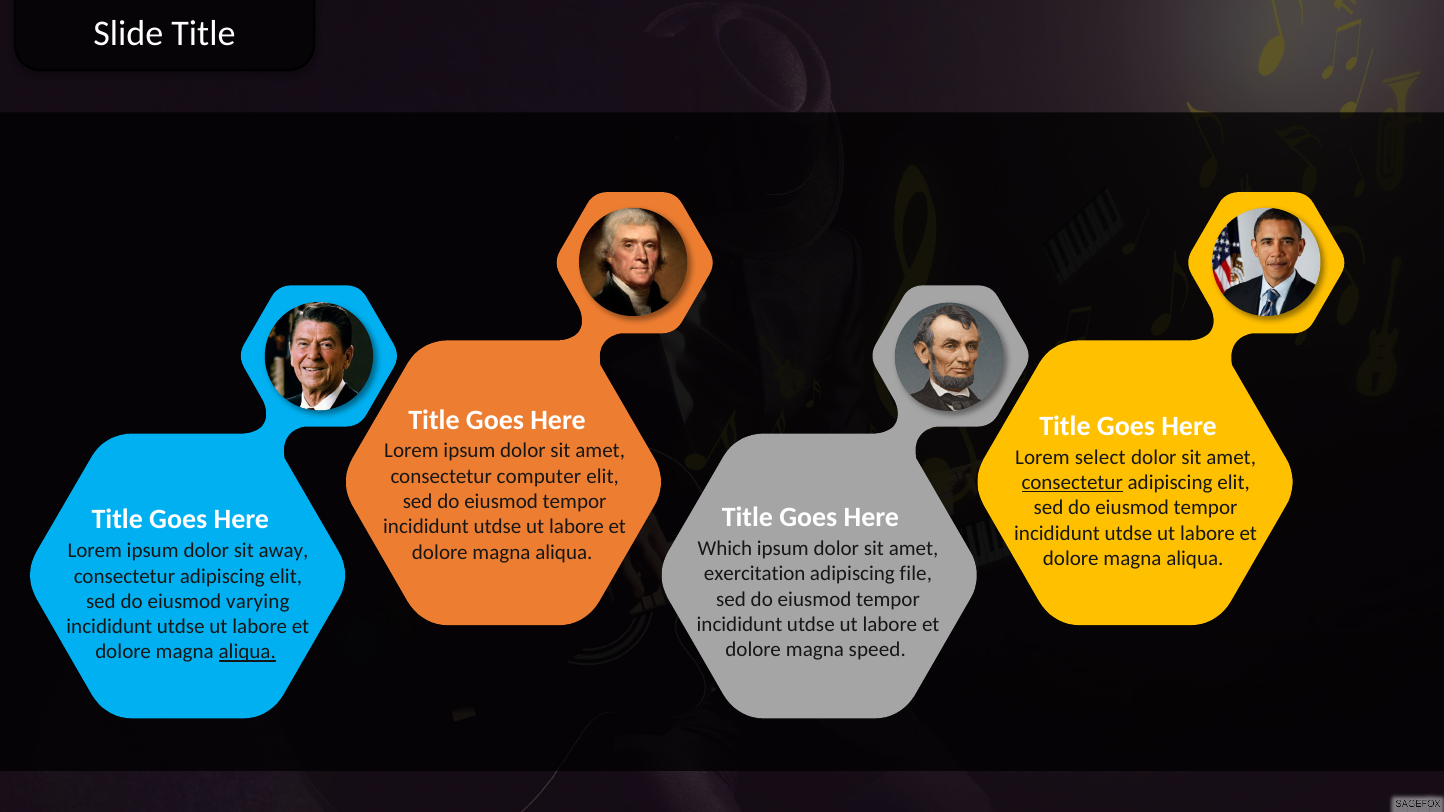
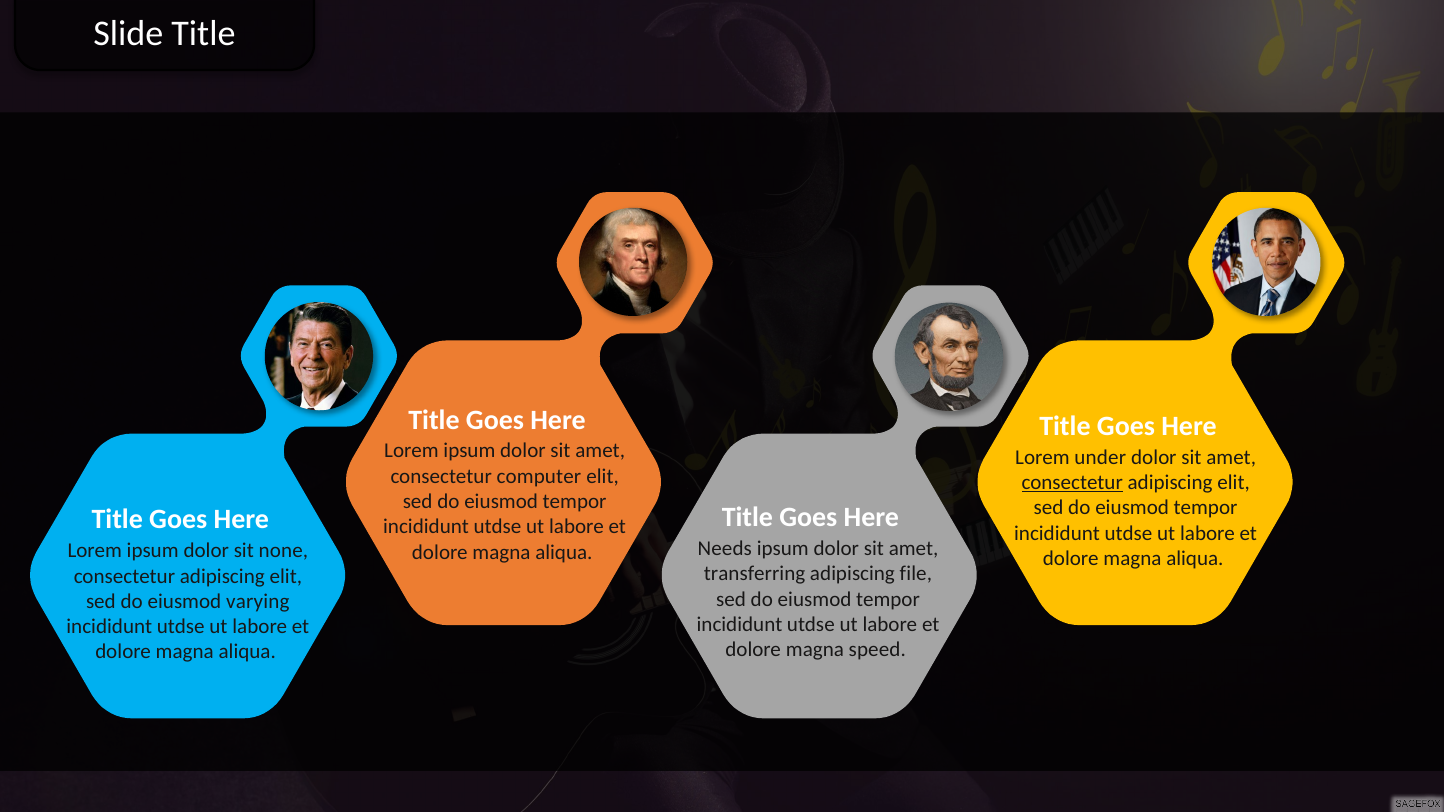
select: select -> under
Which: Which -> Needs
away: away -> none
exercitation: exercitation -> transferring
aliqua at (247, 652) underline: present -> none
